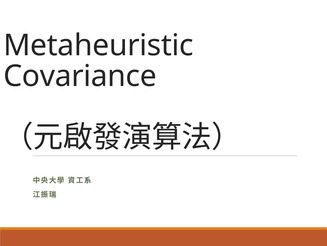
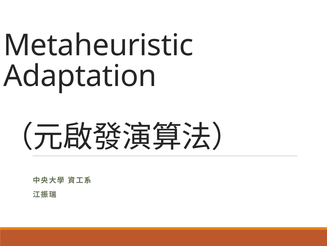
Covariance: Covariance -> Adaptation
